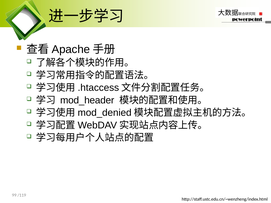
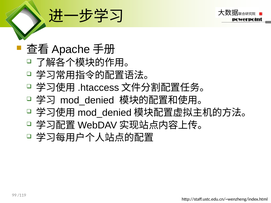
mod_header at (87, 100): mod_header -> mod_denied
